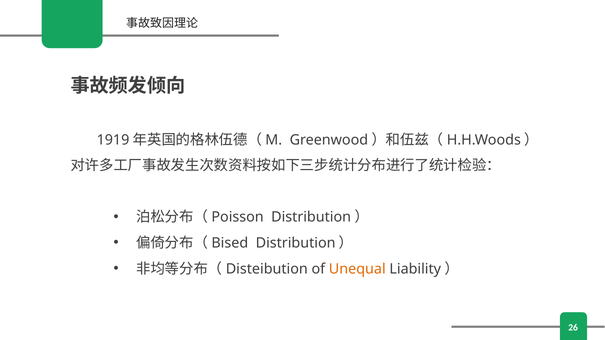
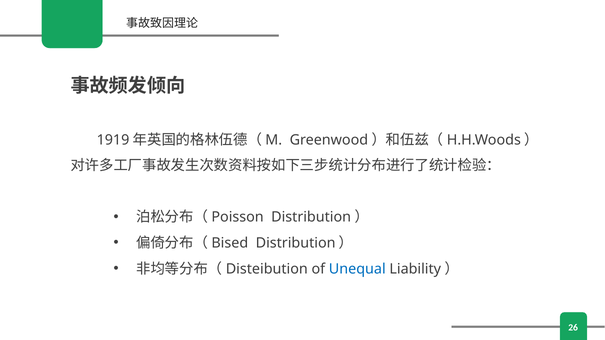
Unequal colour: orange -> blue
